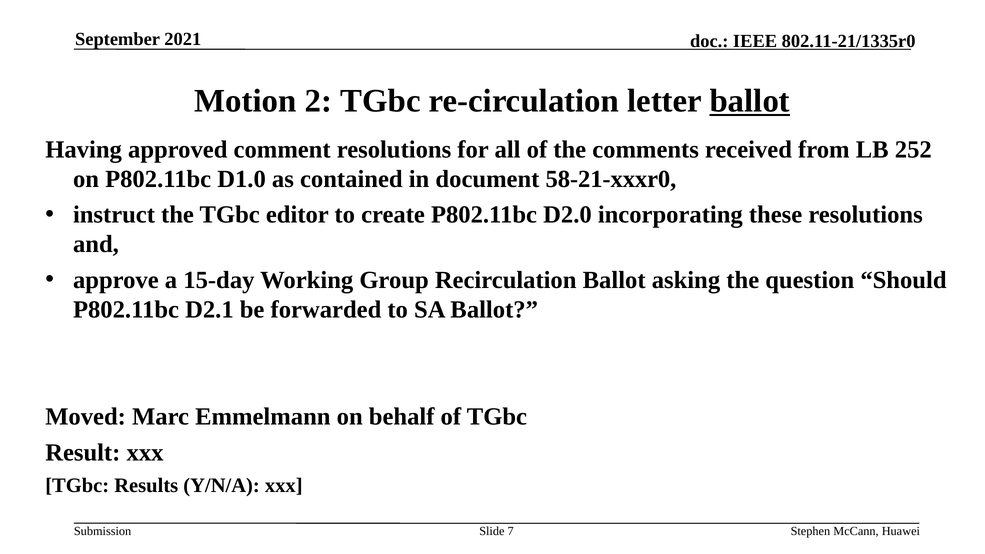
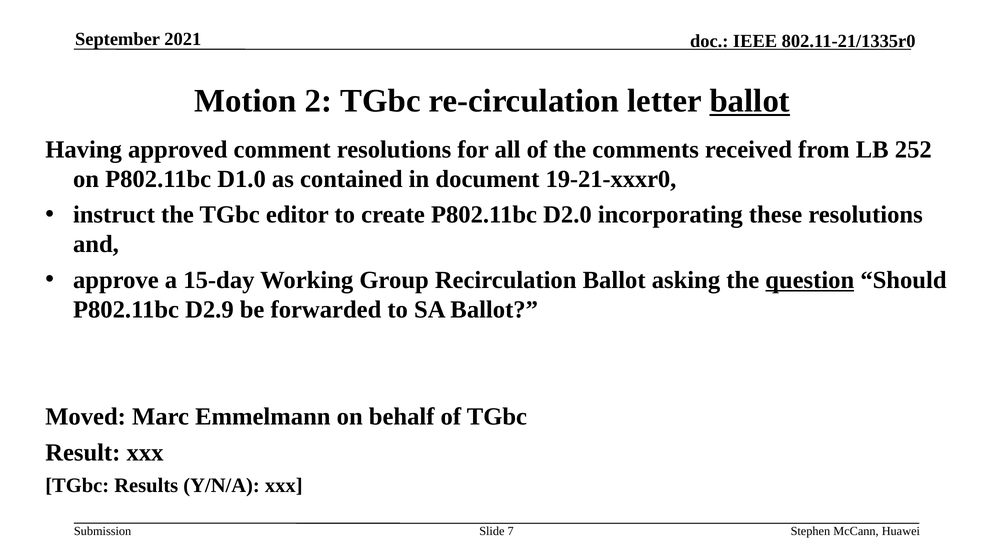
58-21-xxxr0: 58-21-xxxr0 -> 19-21-xxxr0
question underline: none -> present
D2.1: D2.1 -> D2.9
